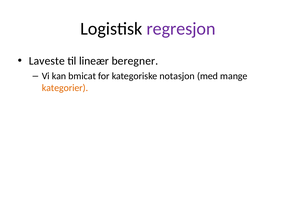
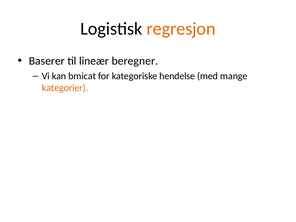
regresjon colour: purple -> orange
Laveste: Laveste -> Baserer
notasjon: notasjon -> hendelse
